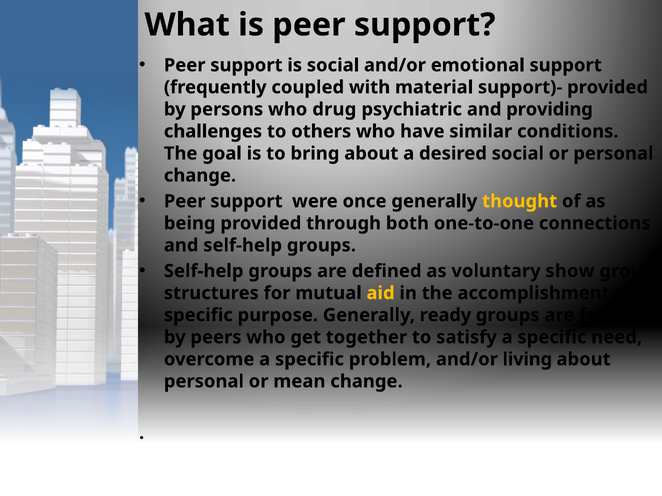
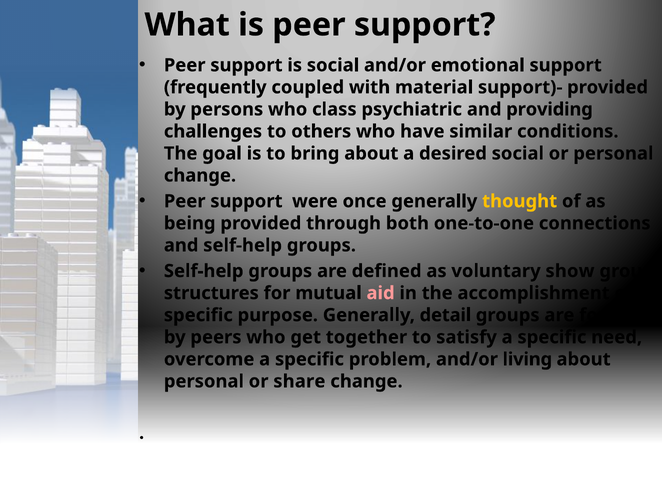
drug: drug -> class
aid colour: yellow -> pink
ready: ready -> detail
mean: mean -> share
